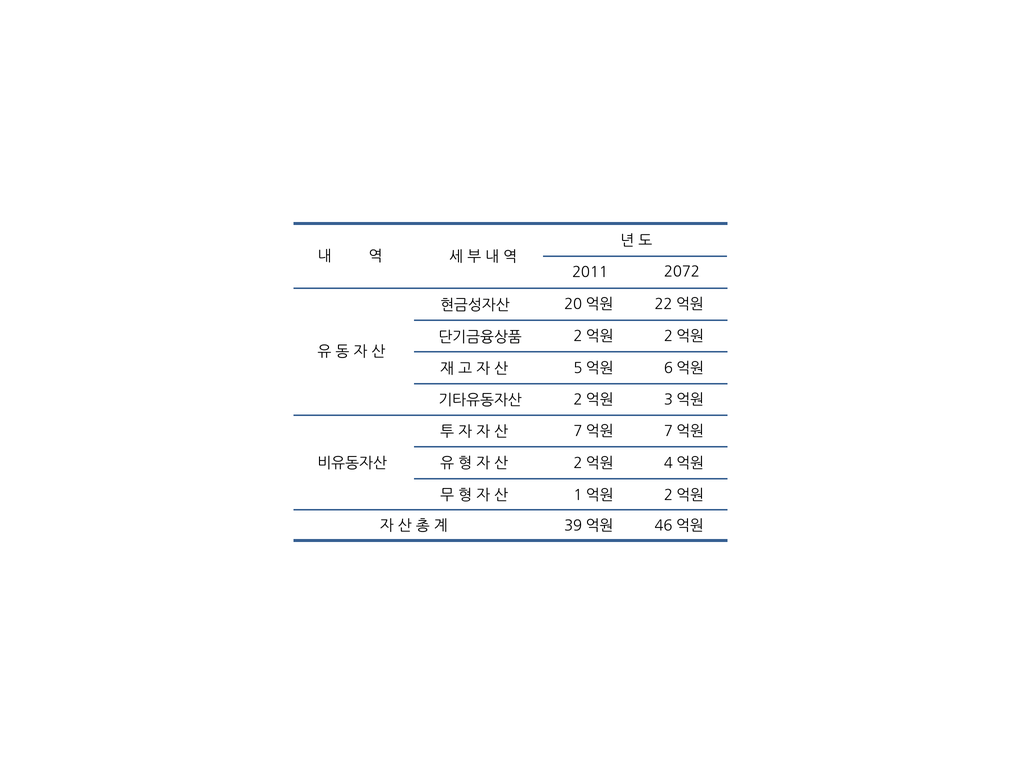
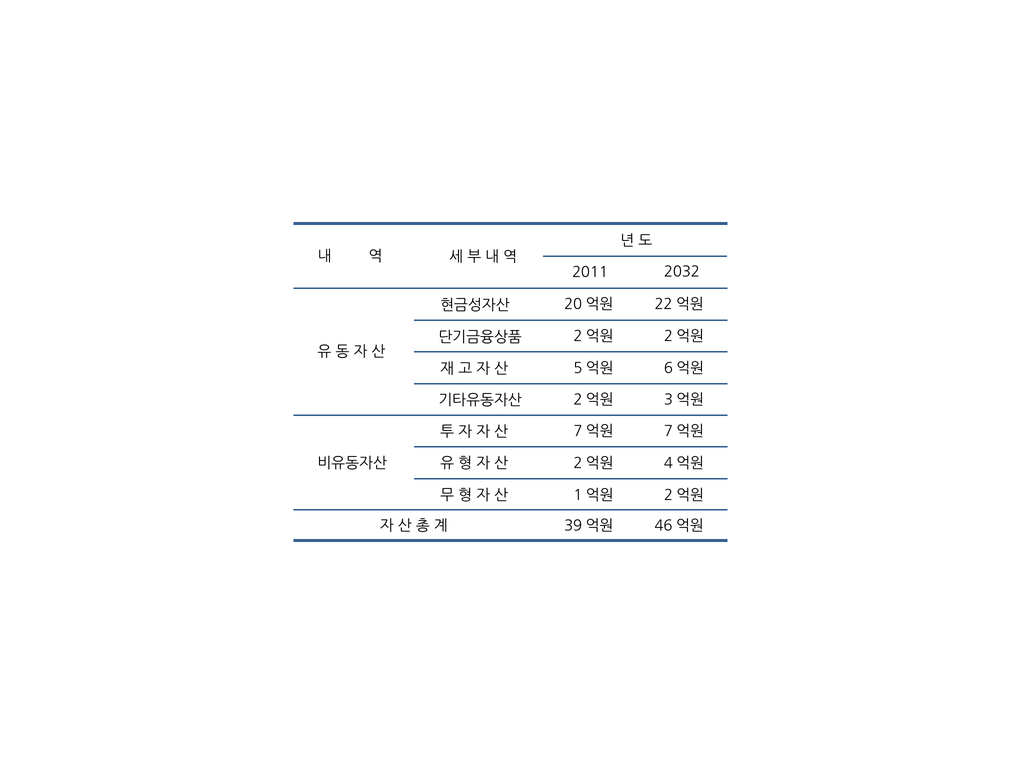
2072: 2072 -> 2032
